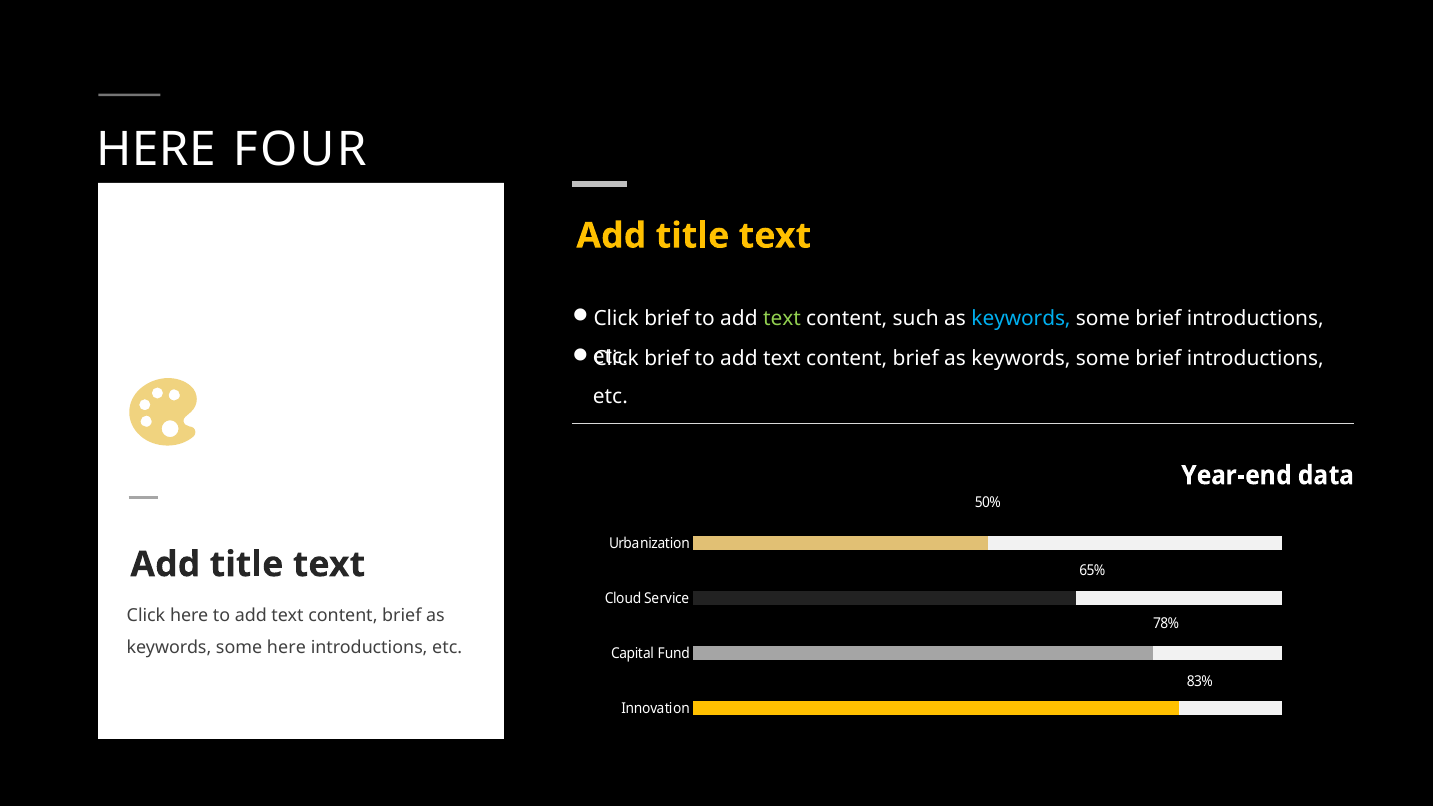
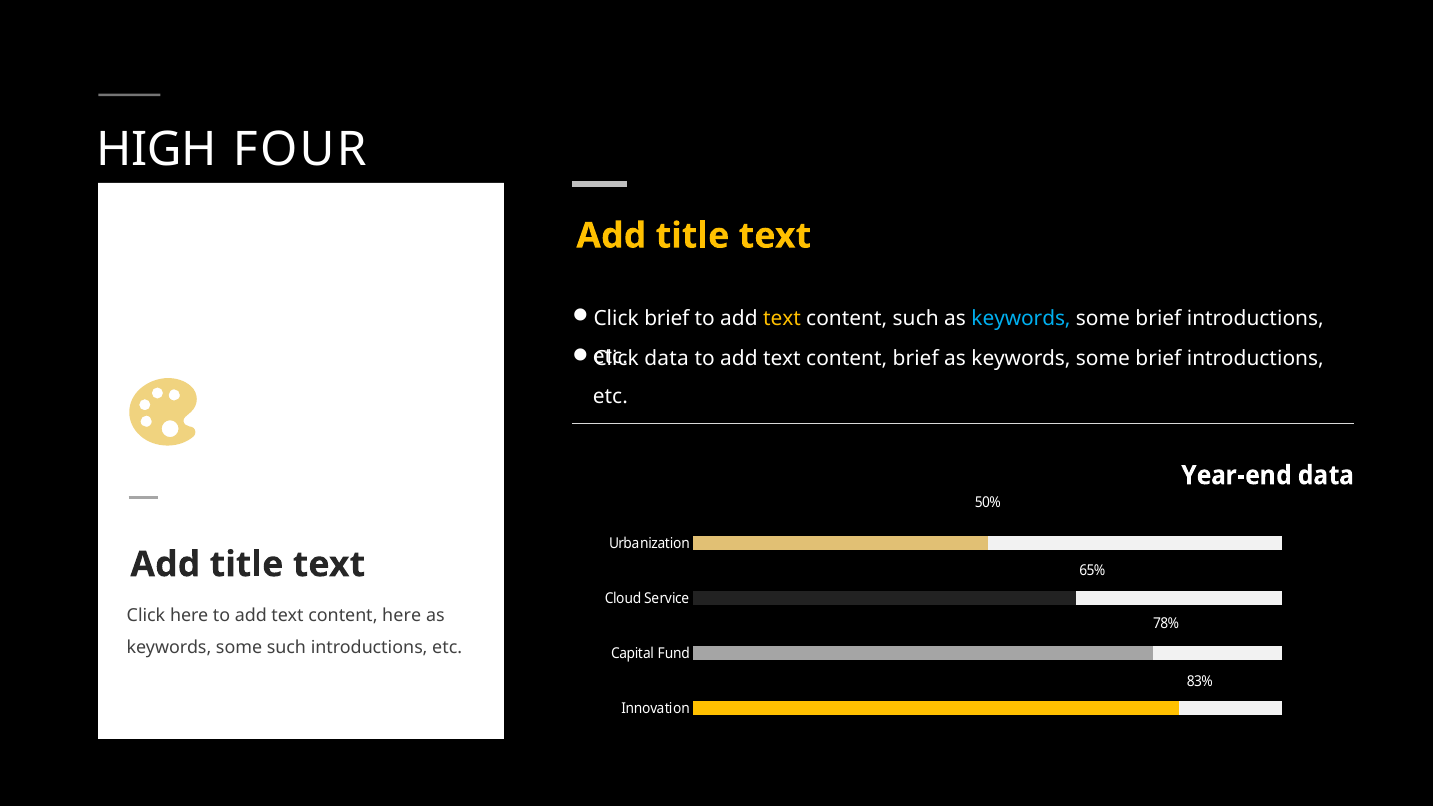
HERE at (156, 149): HERE -> HIGH
text at (782, 319) colour: light green -> yellow
brief at (667, 359): brief -> data
brief at (402, 616): brief -> here
some here: here -> such
